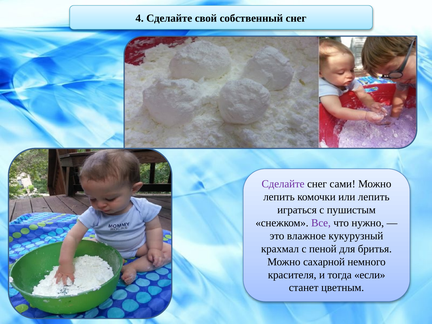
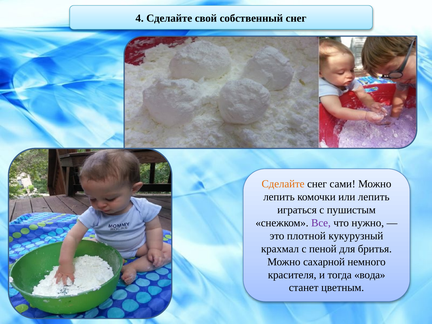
Сделайте at (283, 184) colour: purple -> orange
влажное: влажное -> плотной
если: если -> вода
